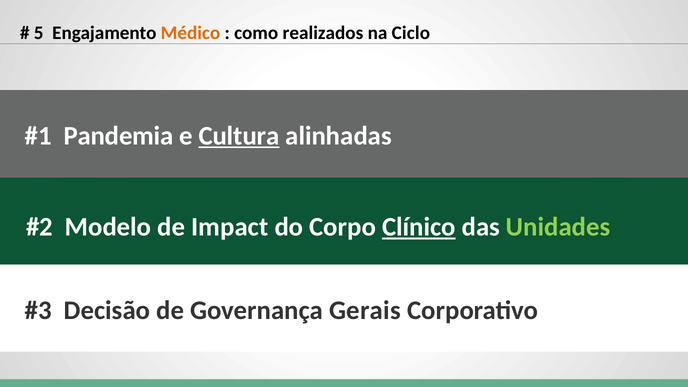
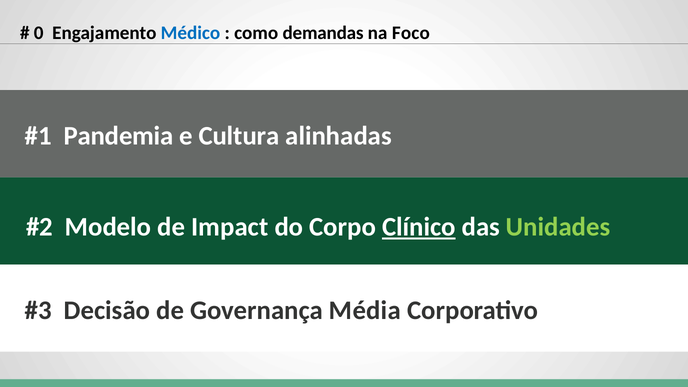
5: 5 -> 0
Médico colour: orange -> blue
realizados: realizados -> demandas
Ciclo: Ciclo -> Foco
Cultura underline: present -> none
Gerais: Gerais -> Média
